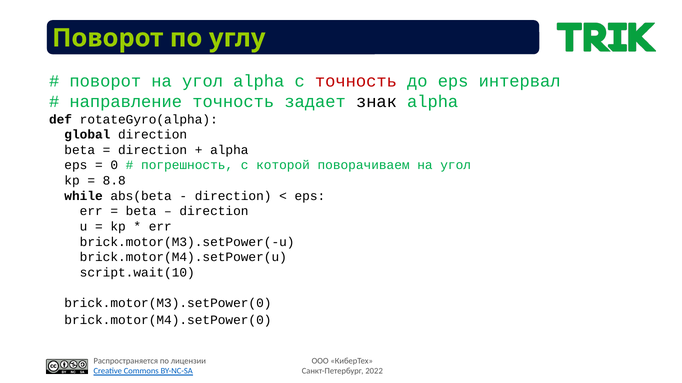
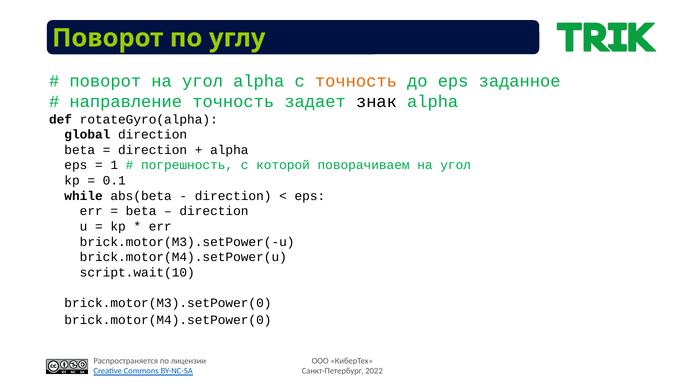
точность at (356, 81) colour: red -> orange
интервал: интервал -> заданное
0: 0 -> 1
8.8: 8.8 -> 0.1
